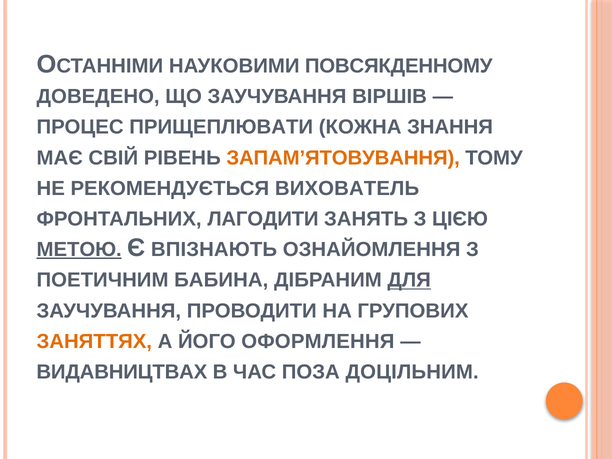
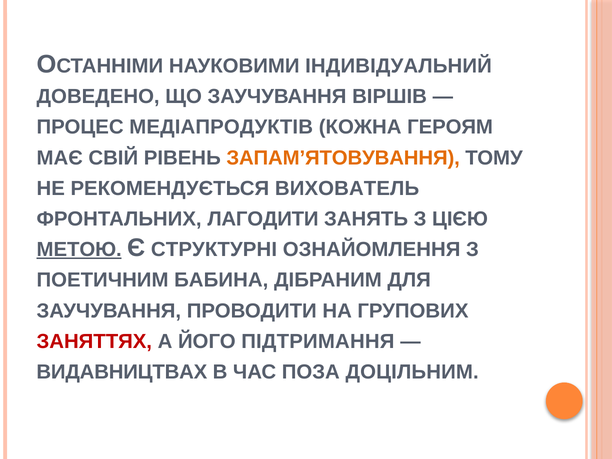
ПОВСЯКДЕННОМУ: ПОВСЯКДЕННОМУ -> ІНДИВІДУАЛЬНИЙ
ПРИЩЕПЛЮВАТИ: ПРИЩЕПЛЮВАТИ -> МЕДІАПРОДУКТІВ
ЗНАННЯ: ЗНАННЯ -> ГЕРОЯМ
ВПІЗНАЮТЬ: ВПІЗНАЮТЬ -> СТРУКТУРНІ
ДЛЯ underline: present -> none
ЗАНЯТТЯХ colour: orange -> red
ОФОРМЛЕННЯ: ОФОРМЛЕННЯ -> ПІДТРИМАННЯ
